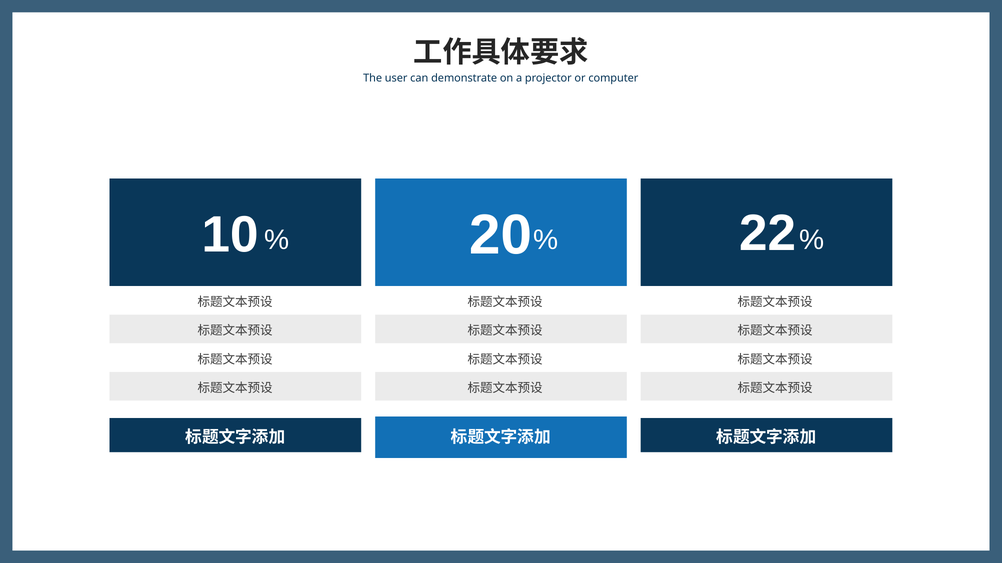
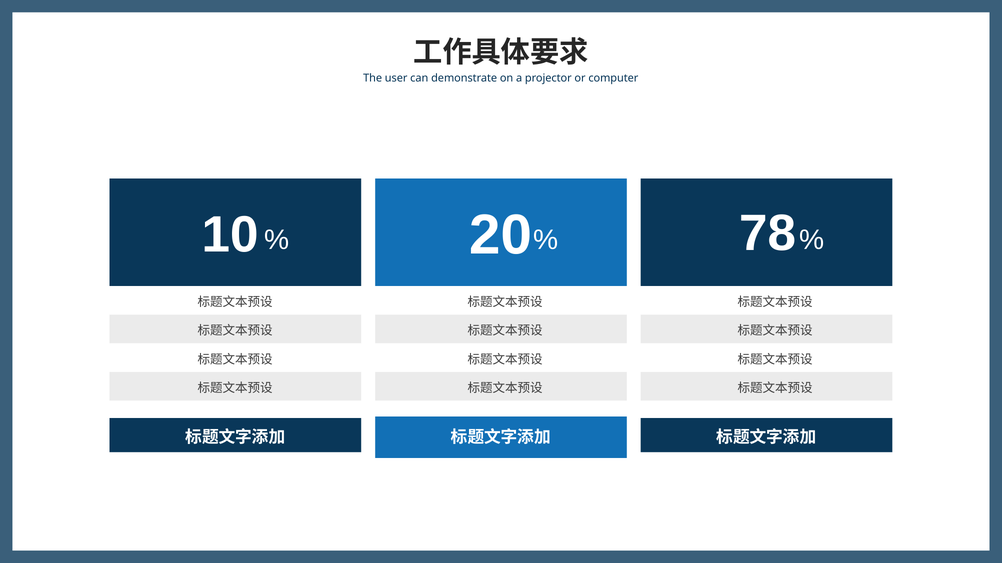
22: 22 -> 78
